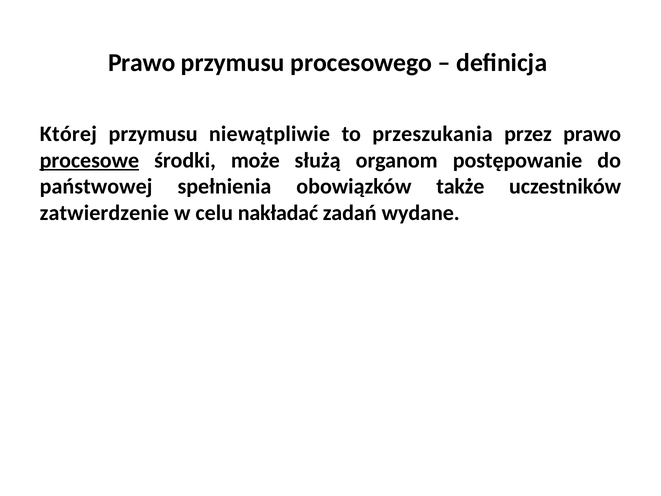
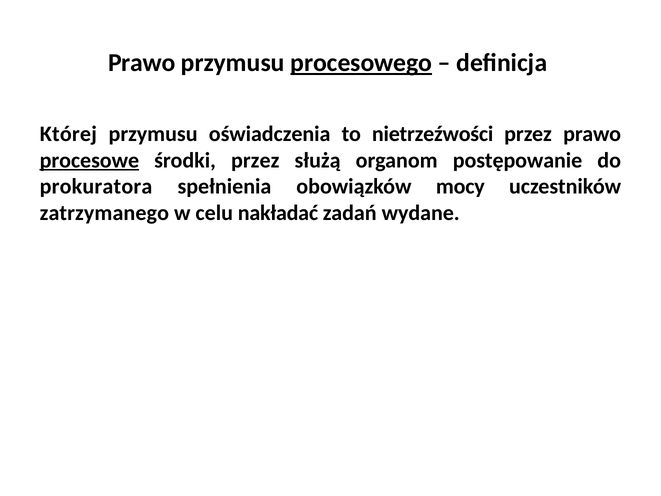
procesowego underline: none -> present
niewątpliwie: niewątpliwie -> oświadczenia
przeszukania: przeszukania -> nietrzeźwości
środki może: może -> przez
państwowej: państwowej -> prokuratora
także: także -> mocy
zatwierdzenie: zatwierdzenie -> zatrzymanego
